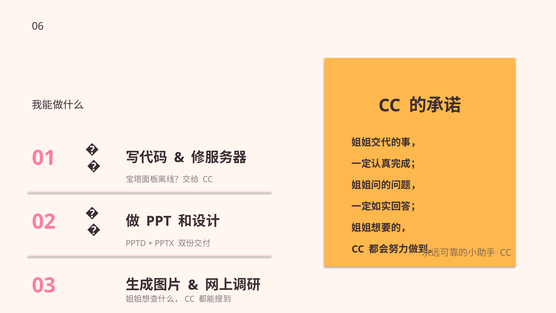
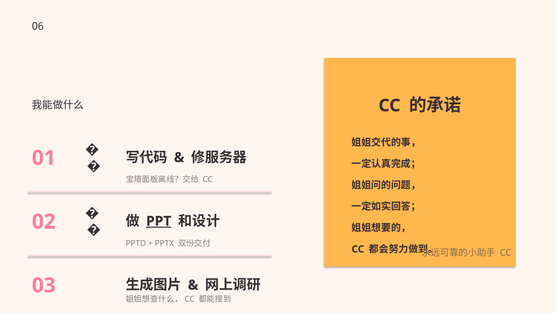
PPT underline: none -> present
